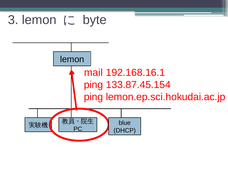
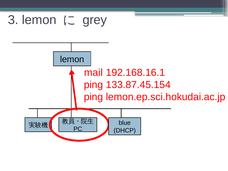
byte: byte -> grey
